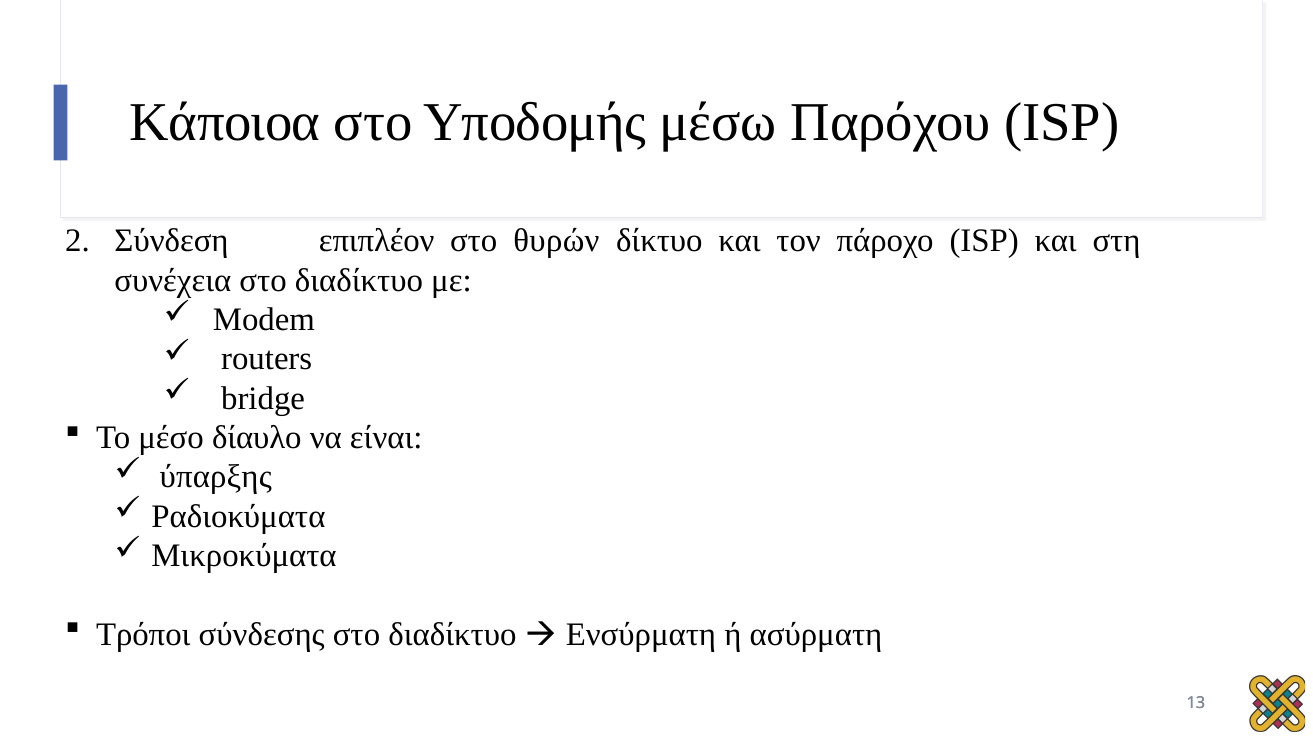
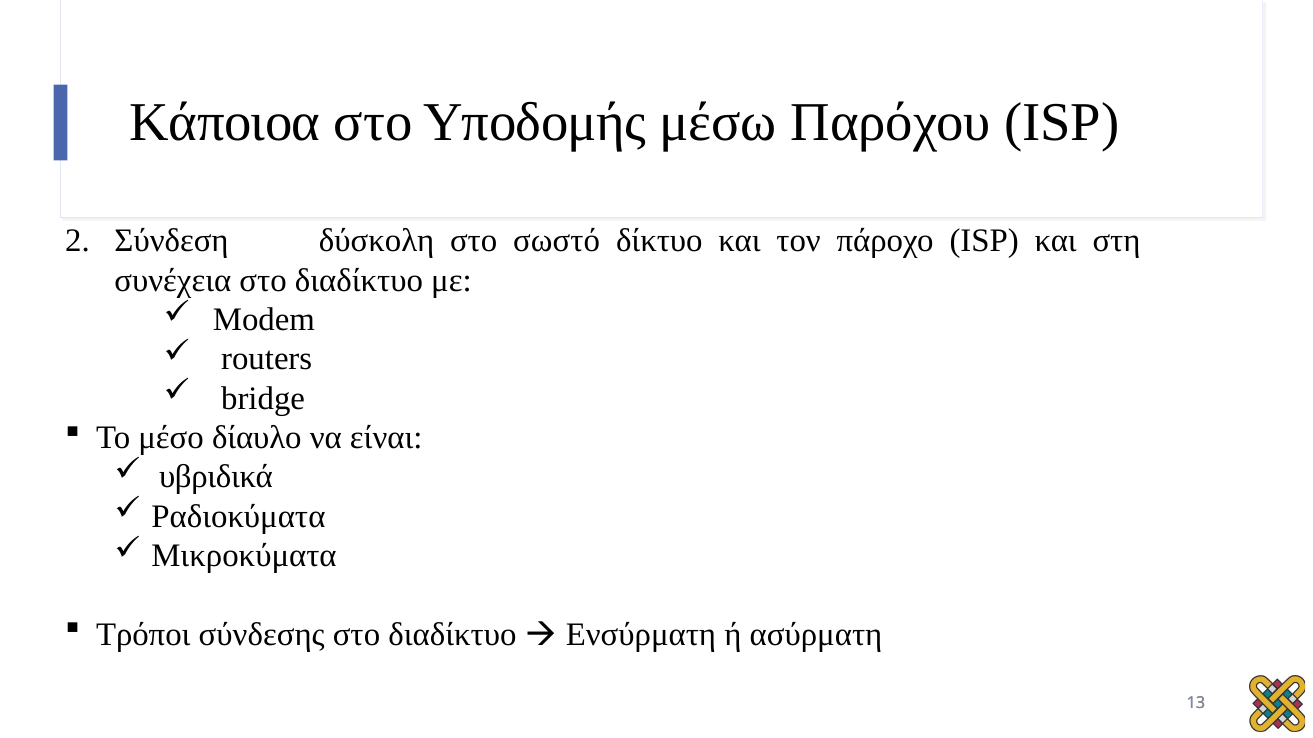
επιπλέον: επιπλέον -> δύσκολη
θυρών: θυρών -> σωστό
ύπαρξης: ύπαρξης -> υβριδικά
